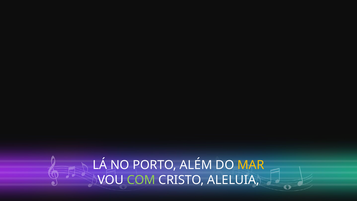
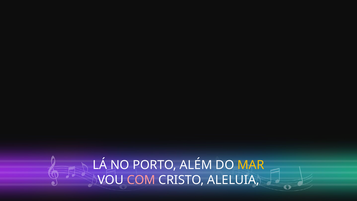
COM colour: light green -> pink
